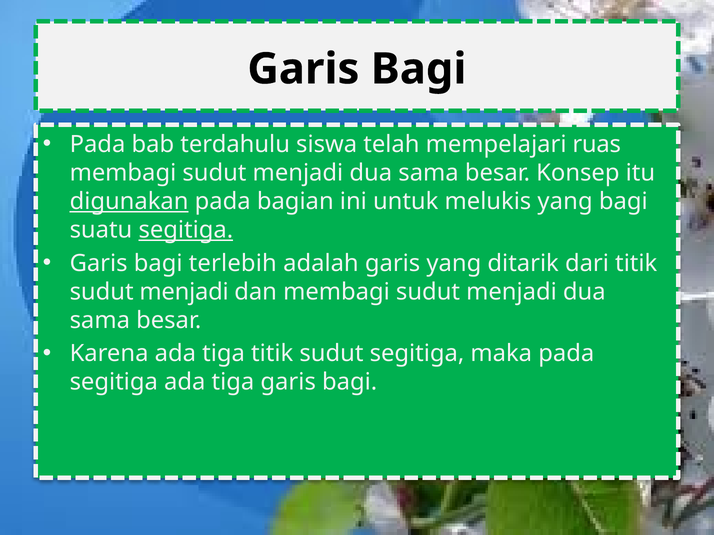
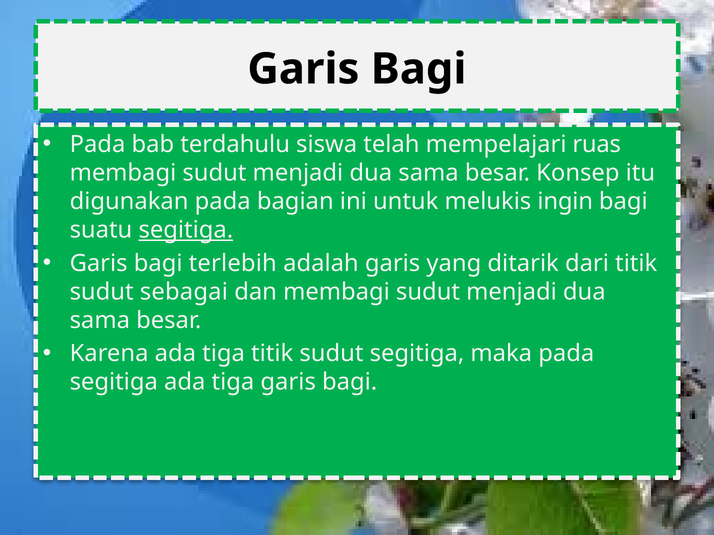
digunakan underline: present -> none
melukis yang: yang -> ingin
menjadi at (184, 292): menjadi -> sebagai
